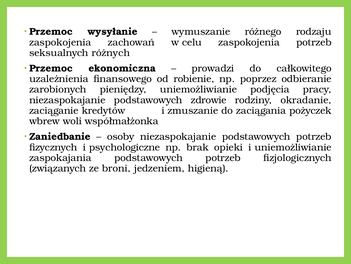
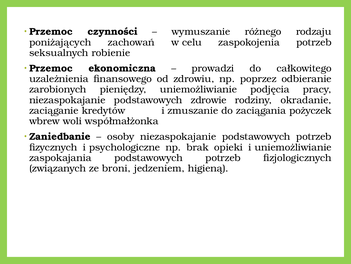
wysyłanie: wysyłanie -> czynności
zaspokojenia at (60, 42): zaspokojenia -> poniżających
różnych: różnych -> robienie
robienie: robienie -> zdrowiu
